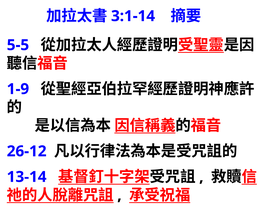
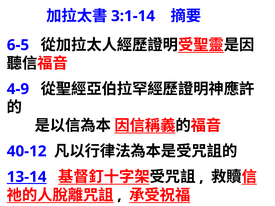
5-5: 5-5 -> 6-5
1-9: 1-9 -> 4-9
26-12: 26-12 -> 40-12
13-14 underline: none -> present
